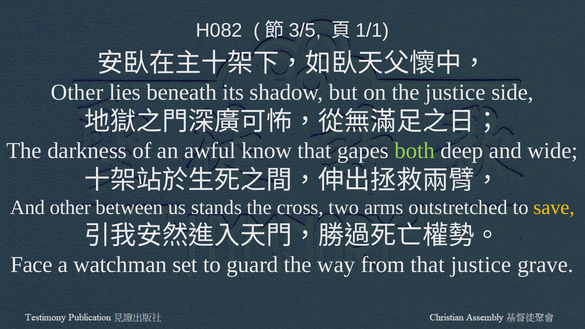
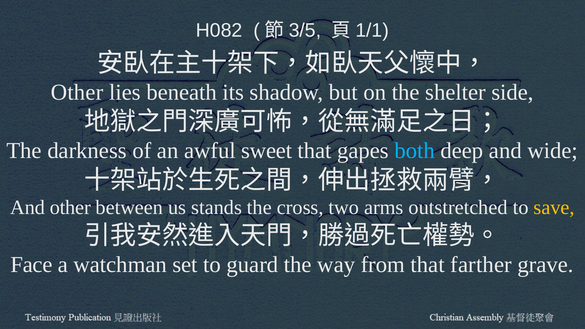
the justice: justice -> shelter
know: know -> sweet
both colour: light green -> light blue
that justice: justice -> farther
